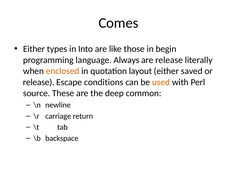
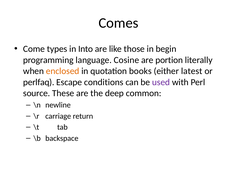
Either at (34, 49): Either -> Come
Always: Always -> Cosine
are release: release -> portion
layout: layout -> books
saved: saved -> latest
release at (39, 82): release -> perlfaq
used colour: orange -> purple
